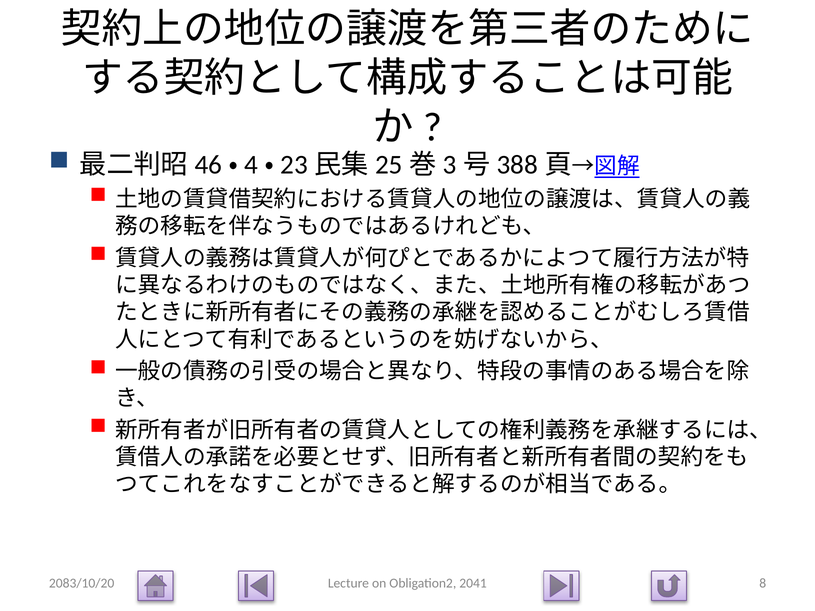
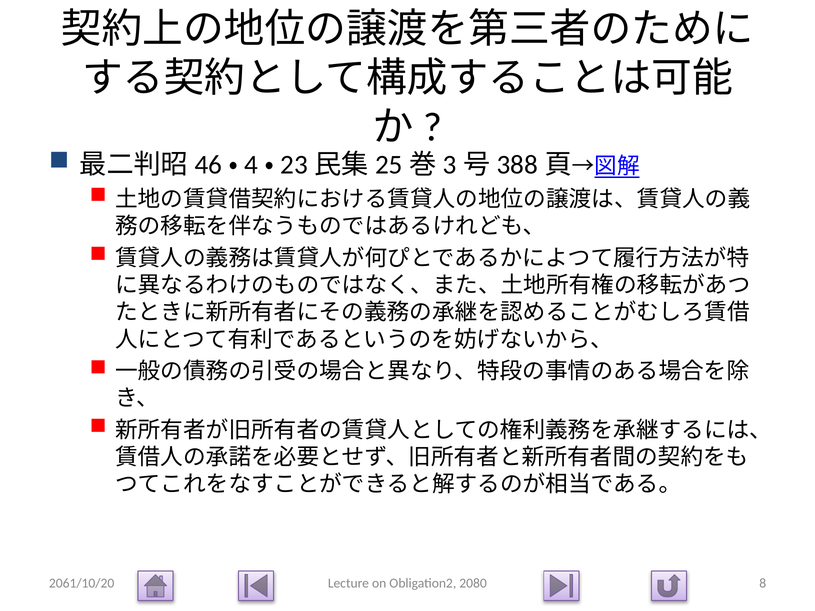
2083/10/20: 2083/10/20 -> 2061/10/20
2041: 2041 -> 2080
